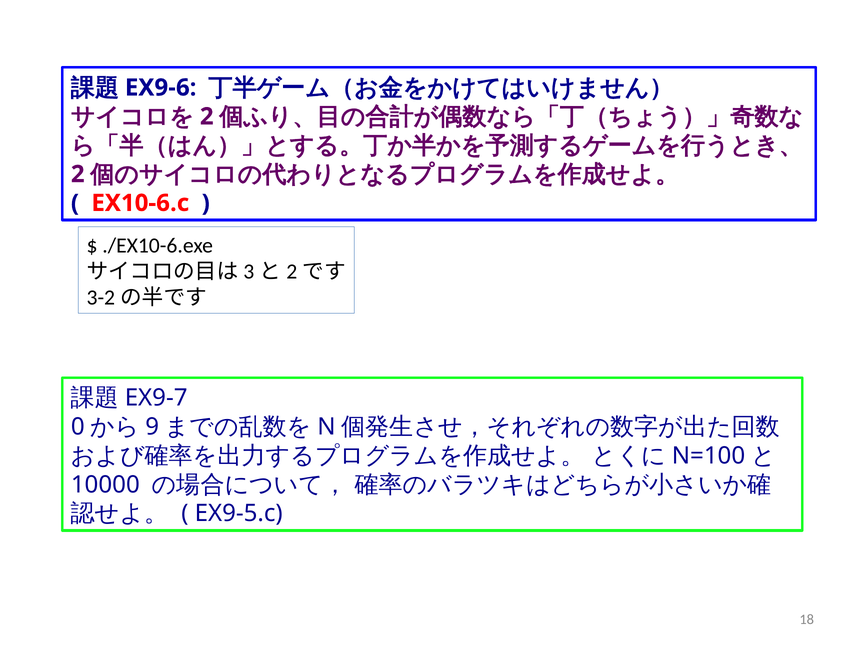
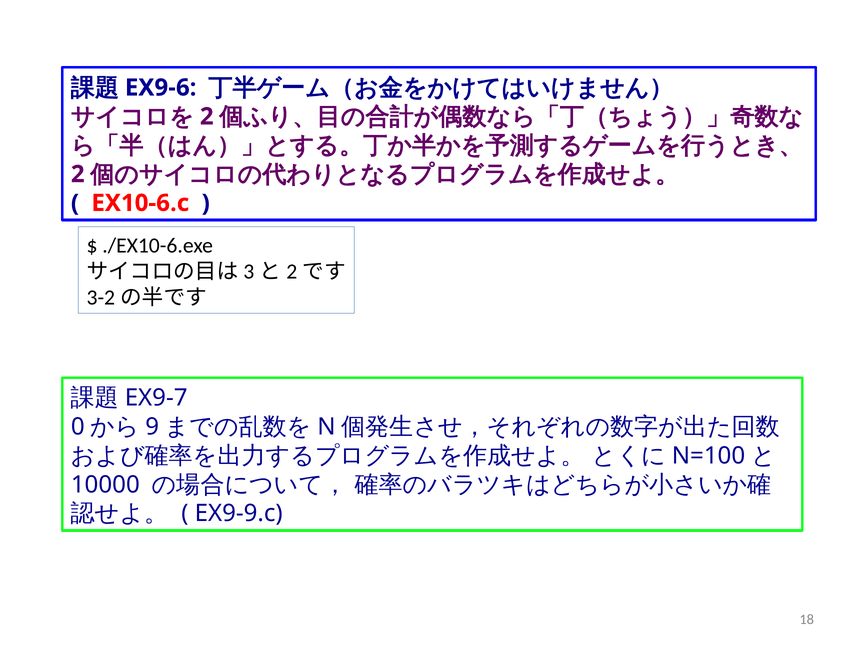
EX9-5.c: EX9-5.c -> EX9-9.c
